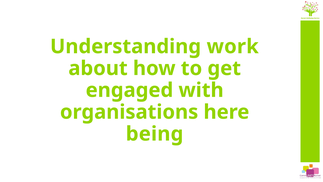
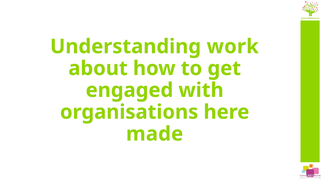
being: being -> made
